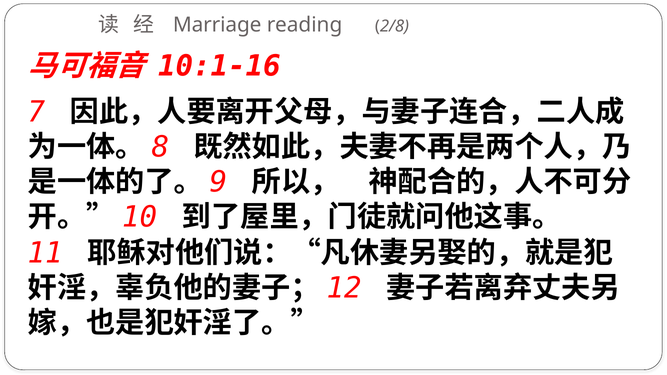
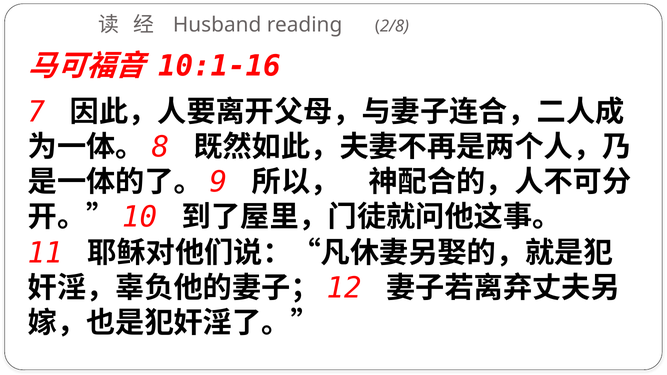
Marriage: Marriage -> Husband
